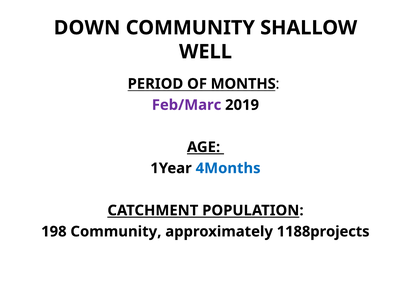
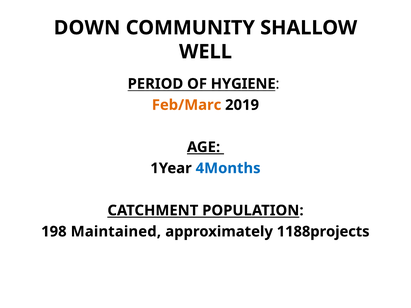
MONTHS: MONTHS -> HYGIENE
Feb/Marc colour: purple -> orange
198 Community: Community -> Maintained
